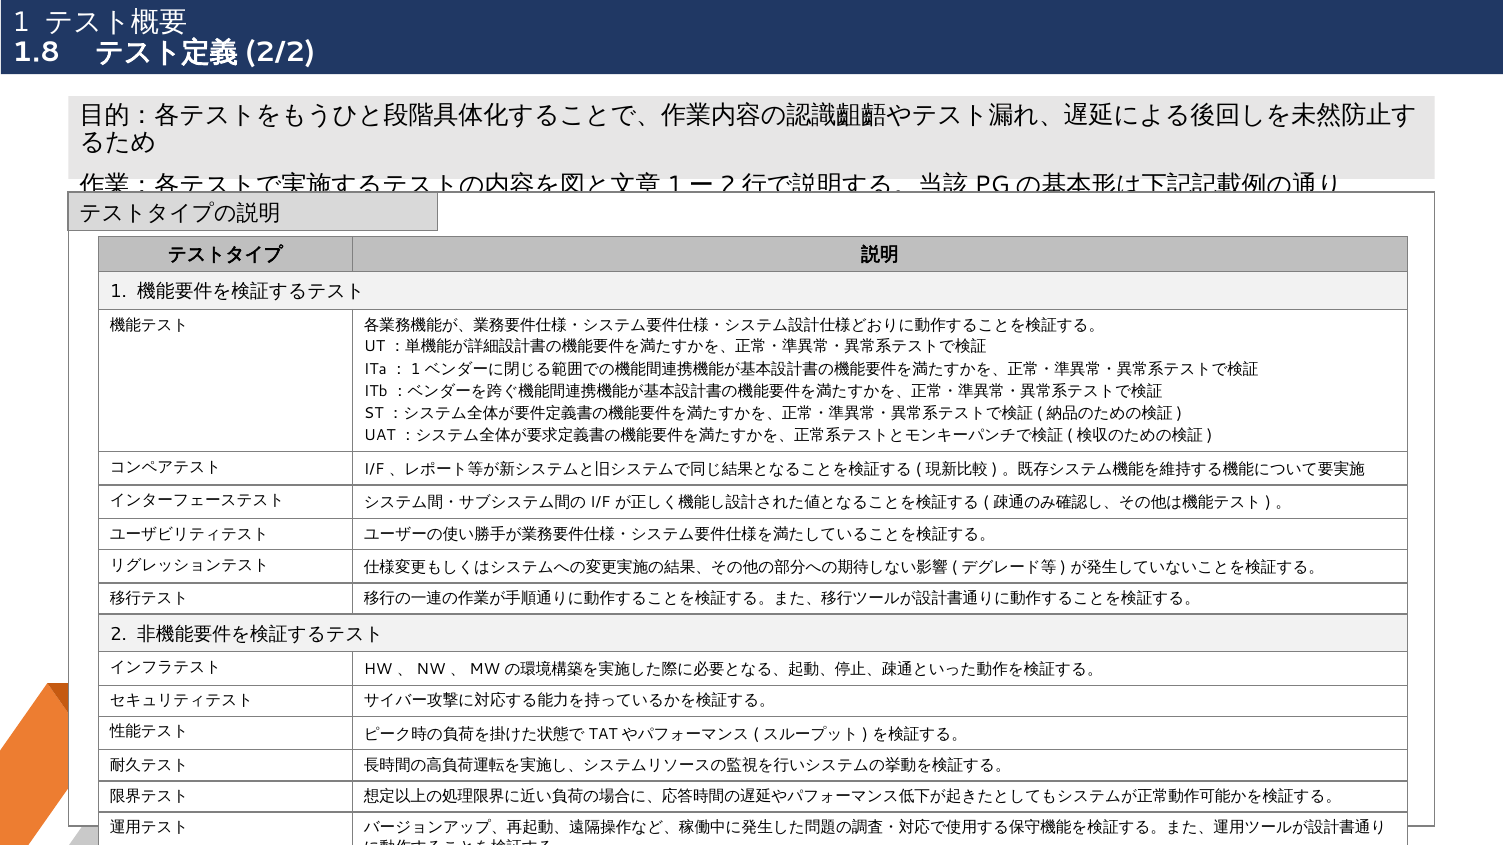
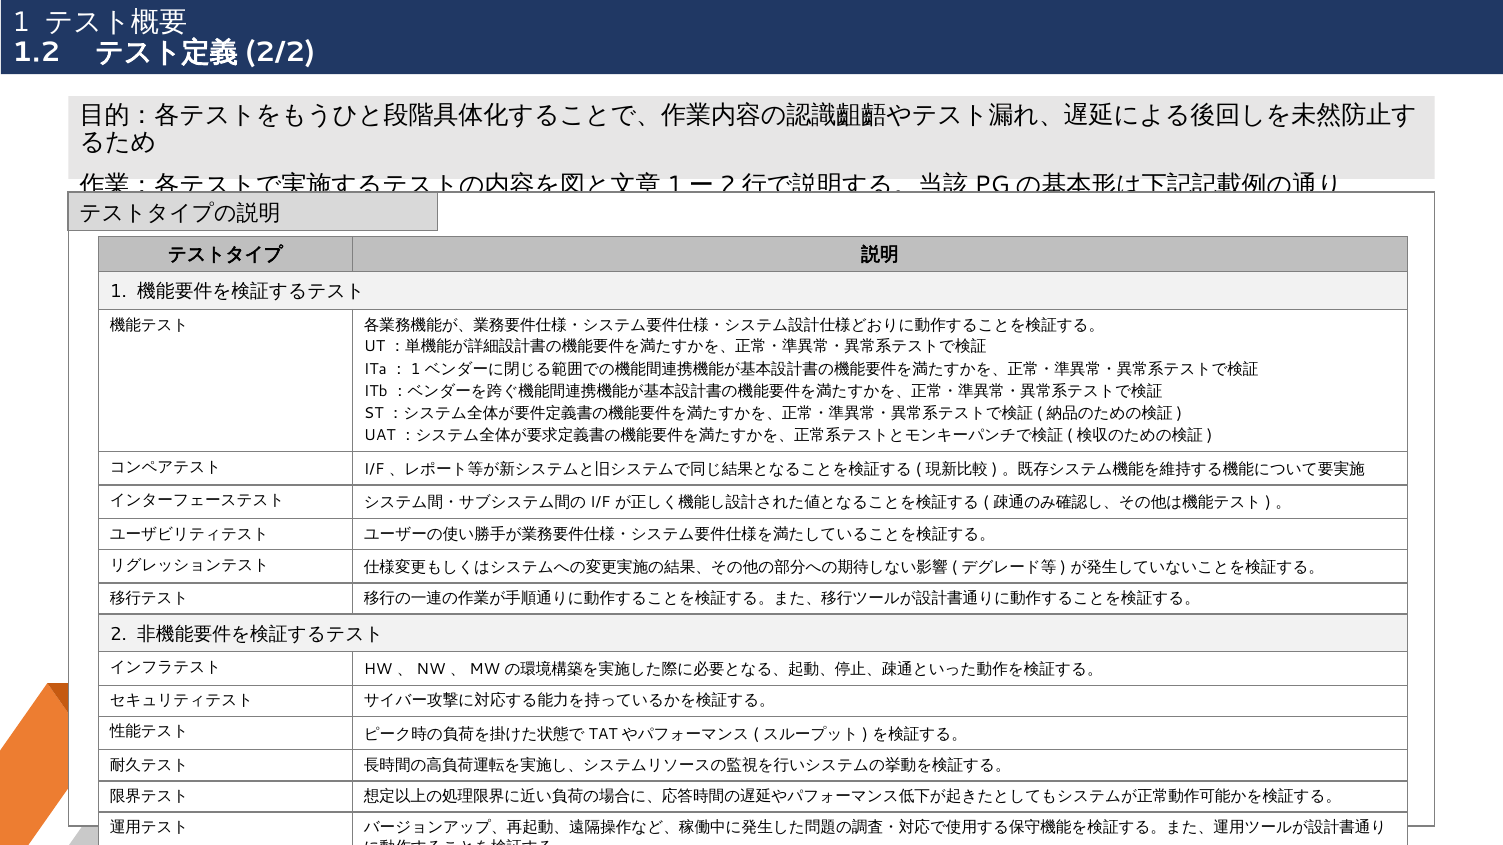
1.8: 1.8 -> 1.2
